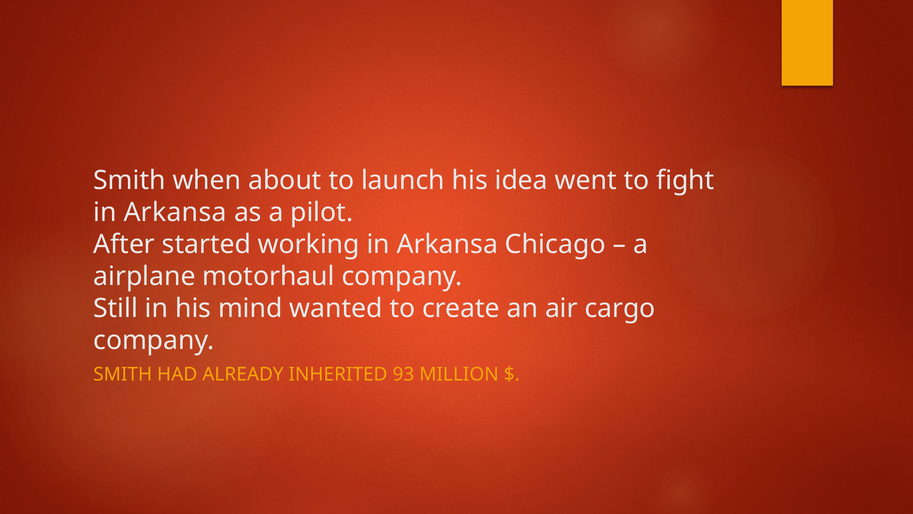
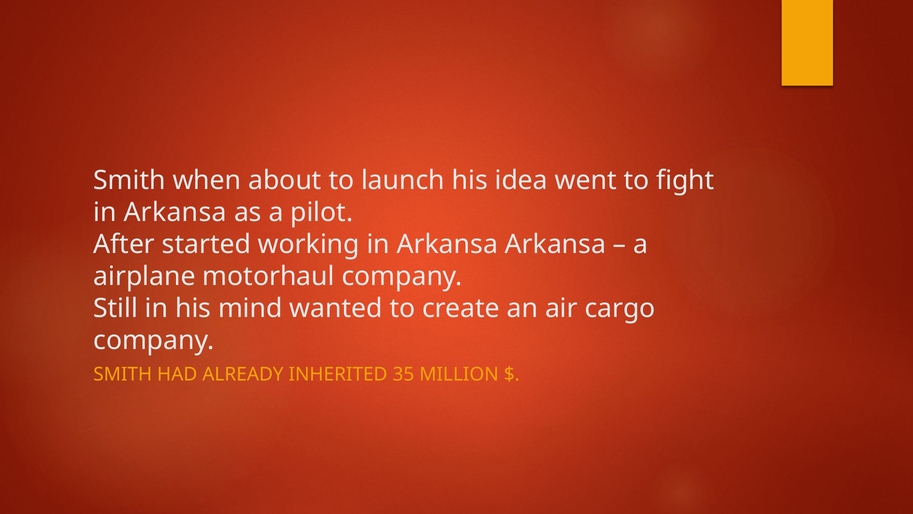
Arkansa Chicago: Chicago -> Arkansa
93: 93 -> 35
